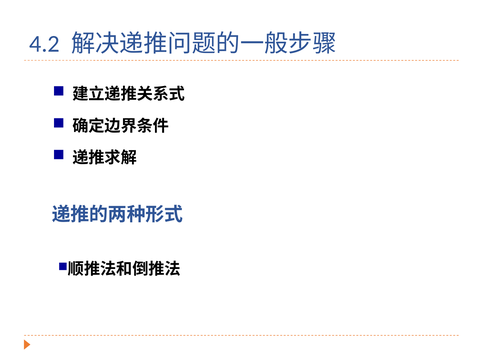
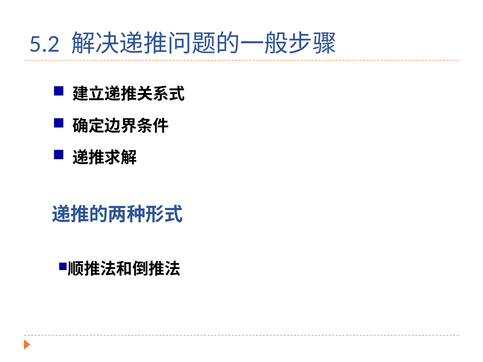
4.2: 4.2 -> 5.2
